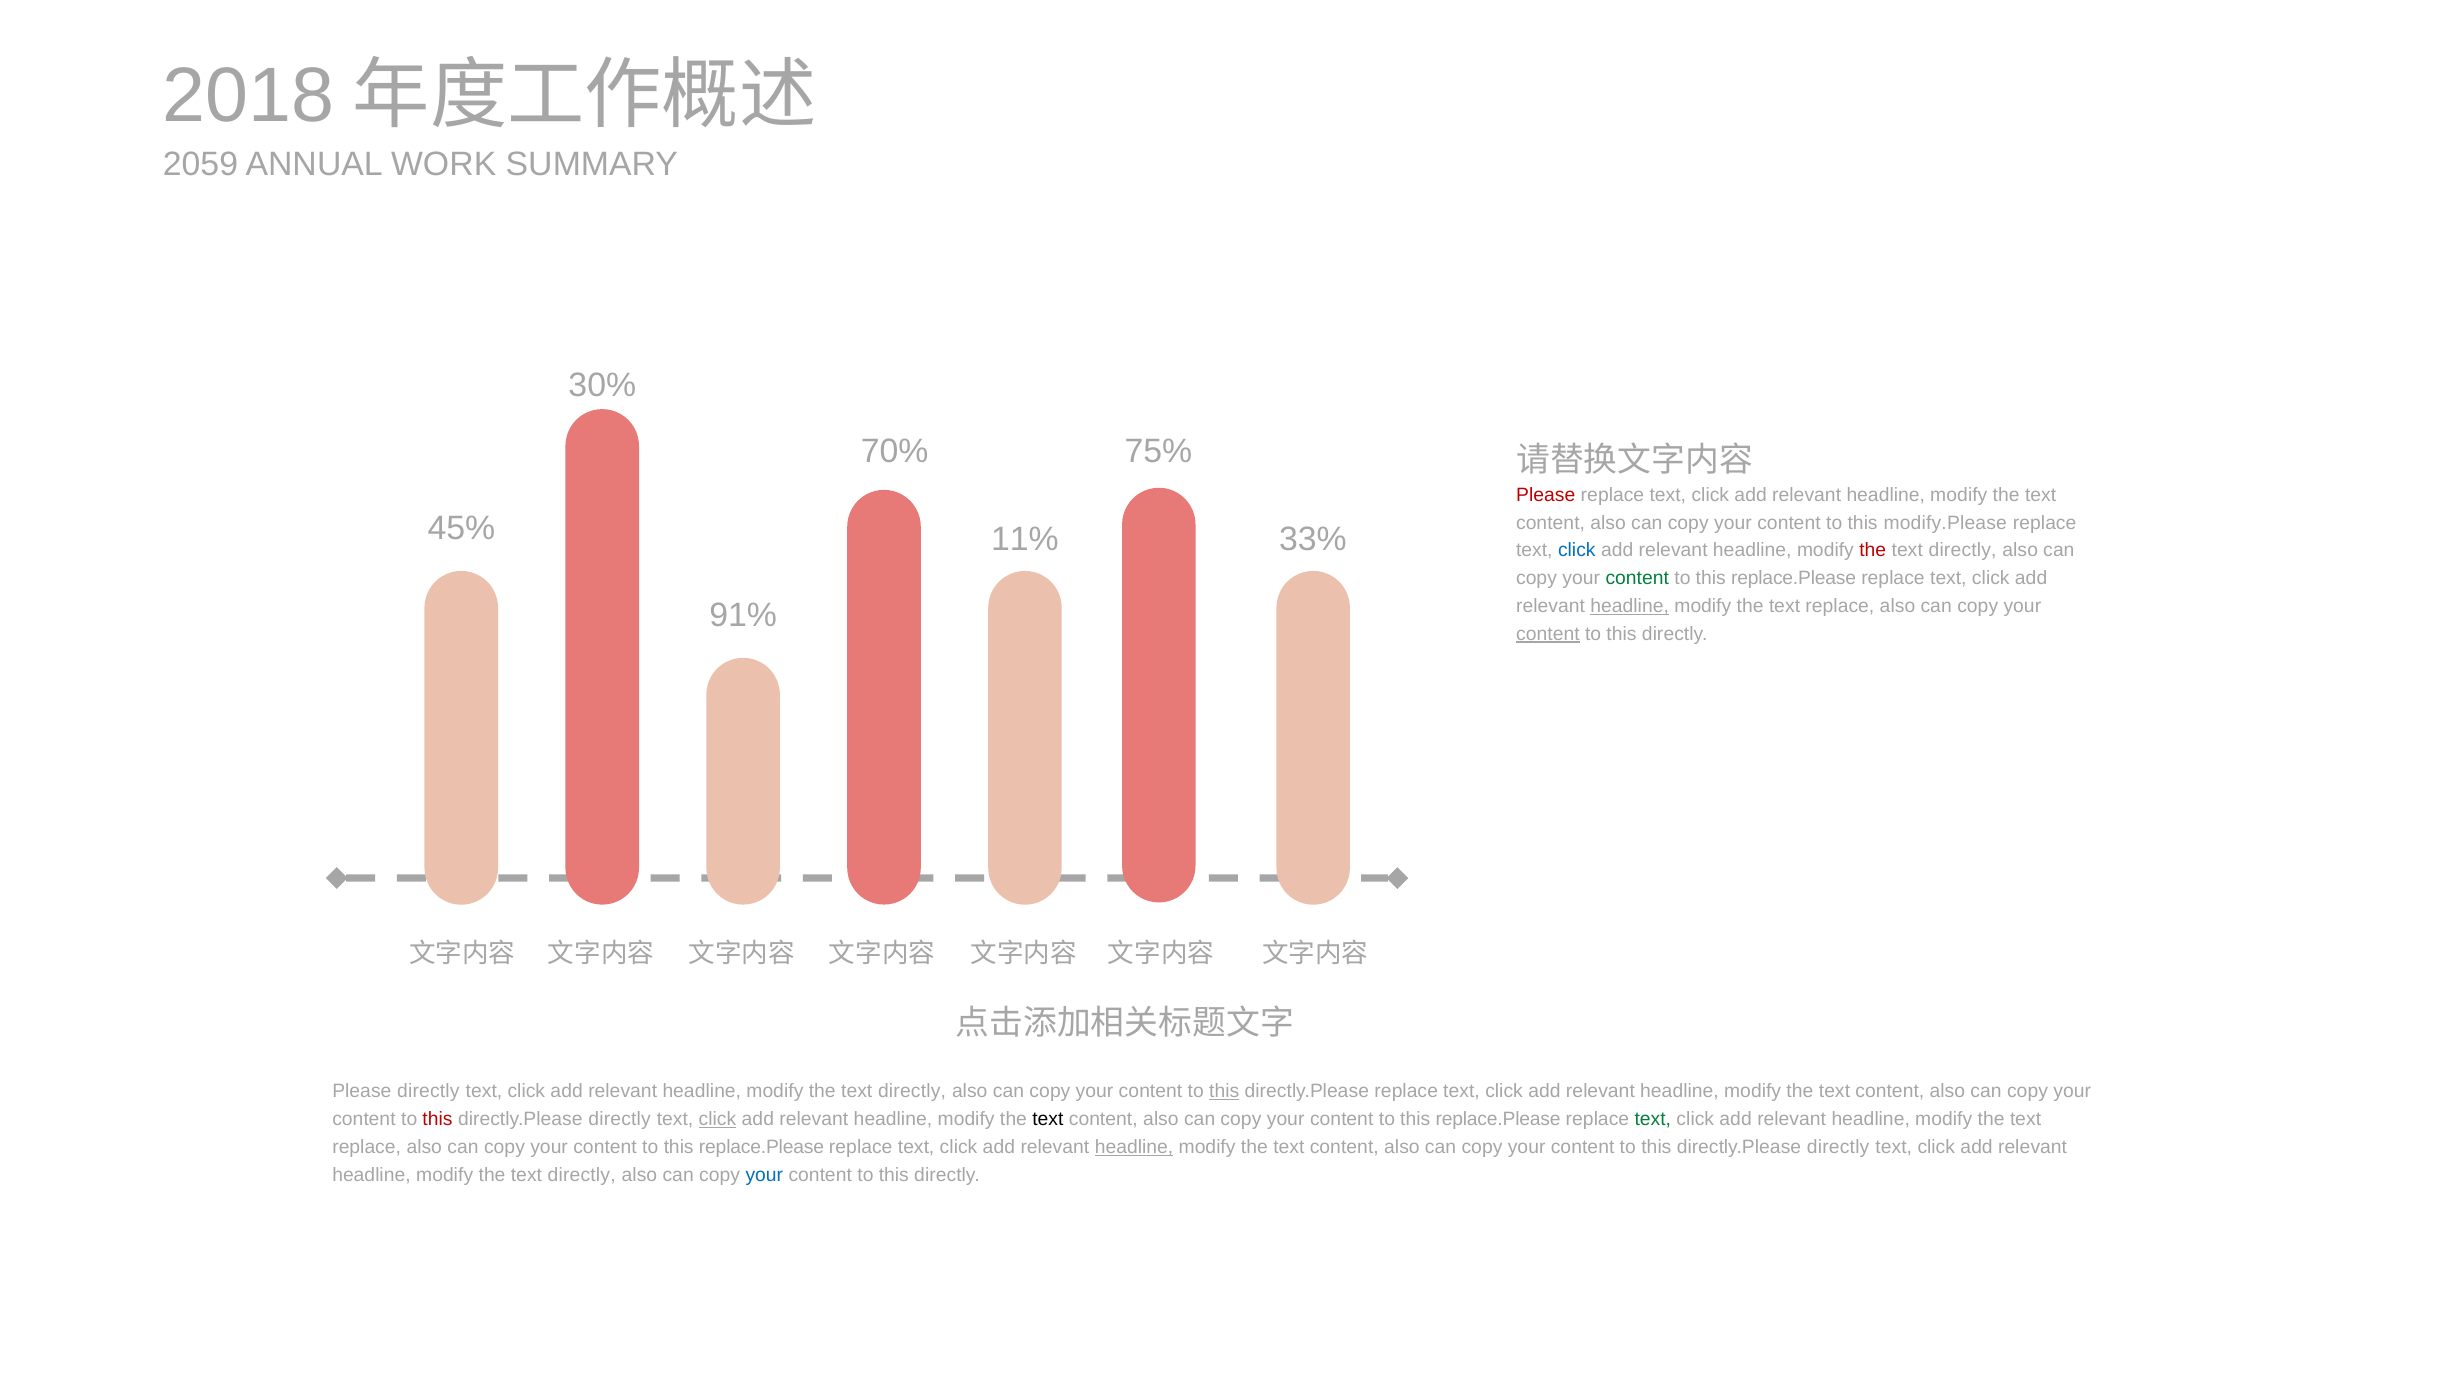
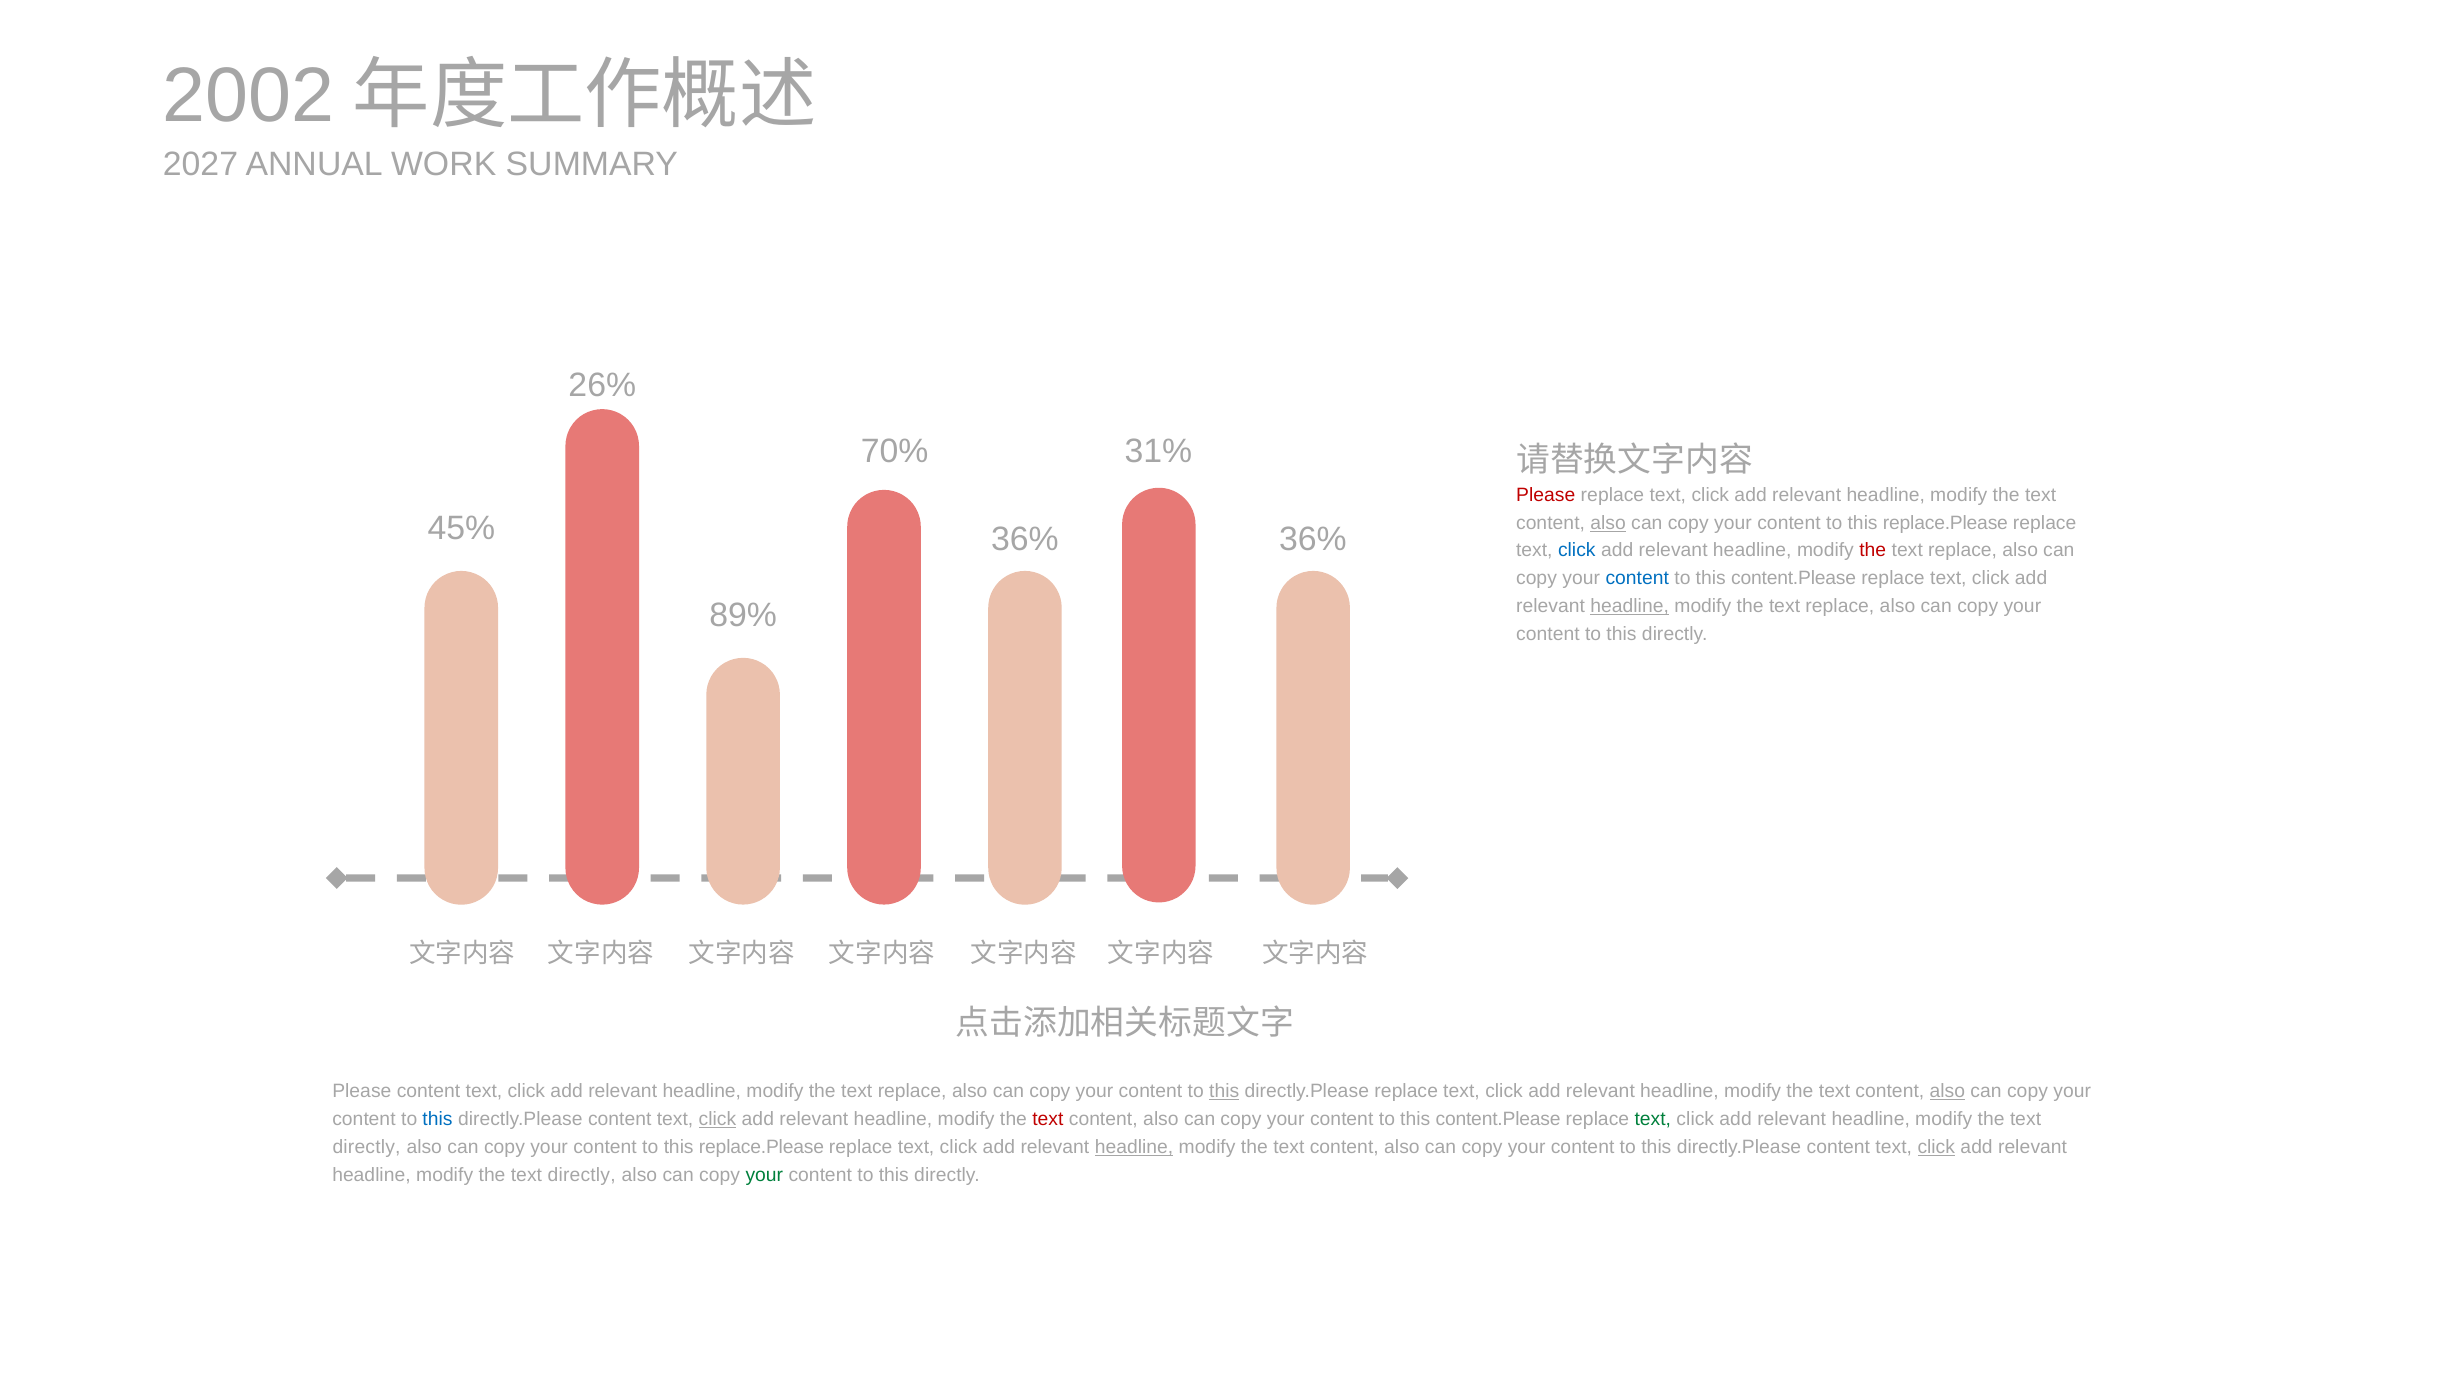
2018: 2018 -> 2002
2059: 2059 -> 2027
30%: 30% -> 26%
75%: 75% -> 31%
also at (1608, 523) underline: none -> present
modify.Please at (1945, 523): modify.Please -> replace.Please
11% at (1025, 539): 11% -> 36%
33% at (1313, 539): 33% -> 36%
directly at (1963, 551): directly -> replace
content at (1637, 578) colour: green -> blue
replace.Please at (1794, 578): replace.Please -> content.Please
91%: 91% -> 89%
content at (1548, 634) underline: present -> none
Please directly: directly -> content
directly at (912, 1092): directly -> replace
also at (1947, 1092) underline: none -> present
this at (438, 1119) colour: red -> blue
directly at (620, 1119): directly -> content
text at (1048, 1119) colour: black -> red
replace.Please at (1498, 1119): replace.Please -> content.Please
replace at (367, 1147): replace -> directly
directly at (1838, 1147): directly -> content
click at (1936, 1147) underline: none -> present
your at (764, 1175) colour: blue -> green
